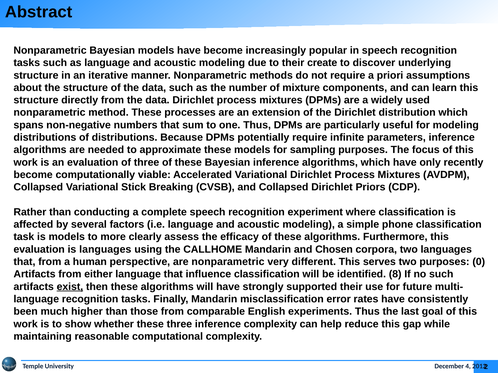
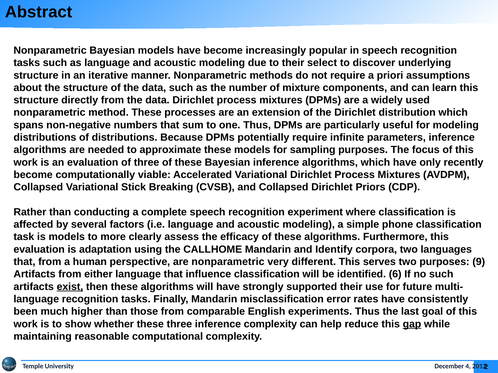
create: create -> select
is languages: languages -> adaptation
Chosen: Chosen -> Identify
0: 0 -> 9
8: 8 -> 6
gap underline: none -> present
